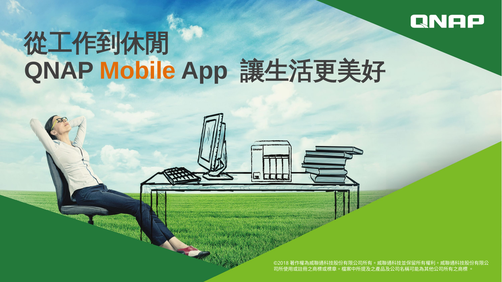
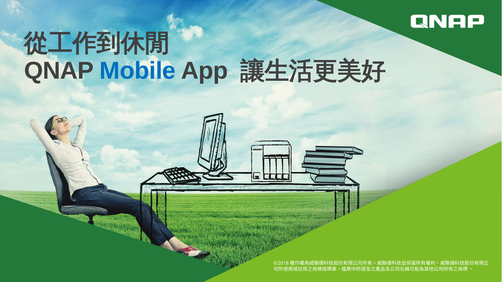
Mobile colour: orange -> blue
